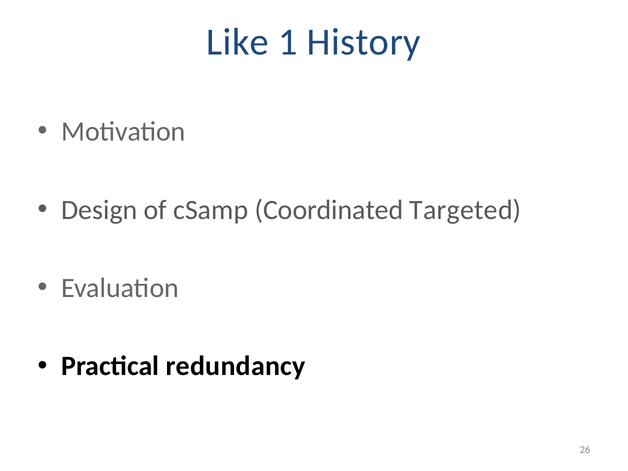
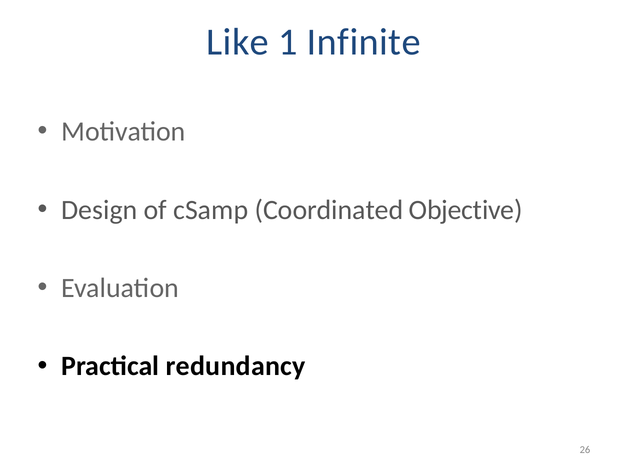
History: History -> Infinite
Targeted: Targeted -> Objective
